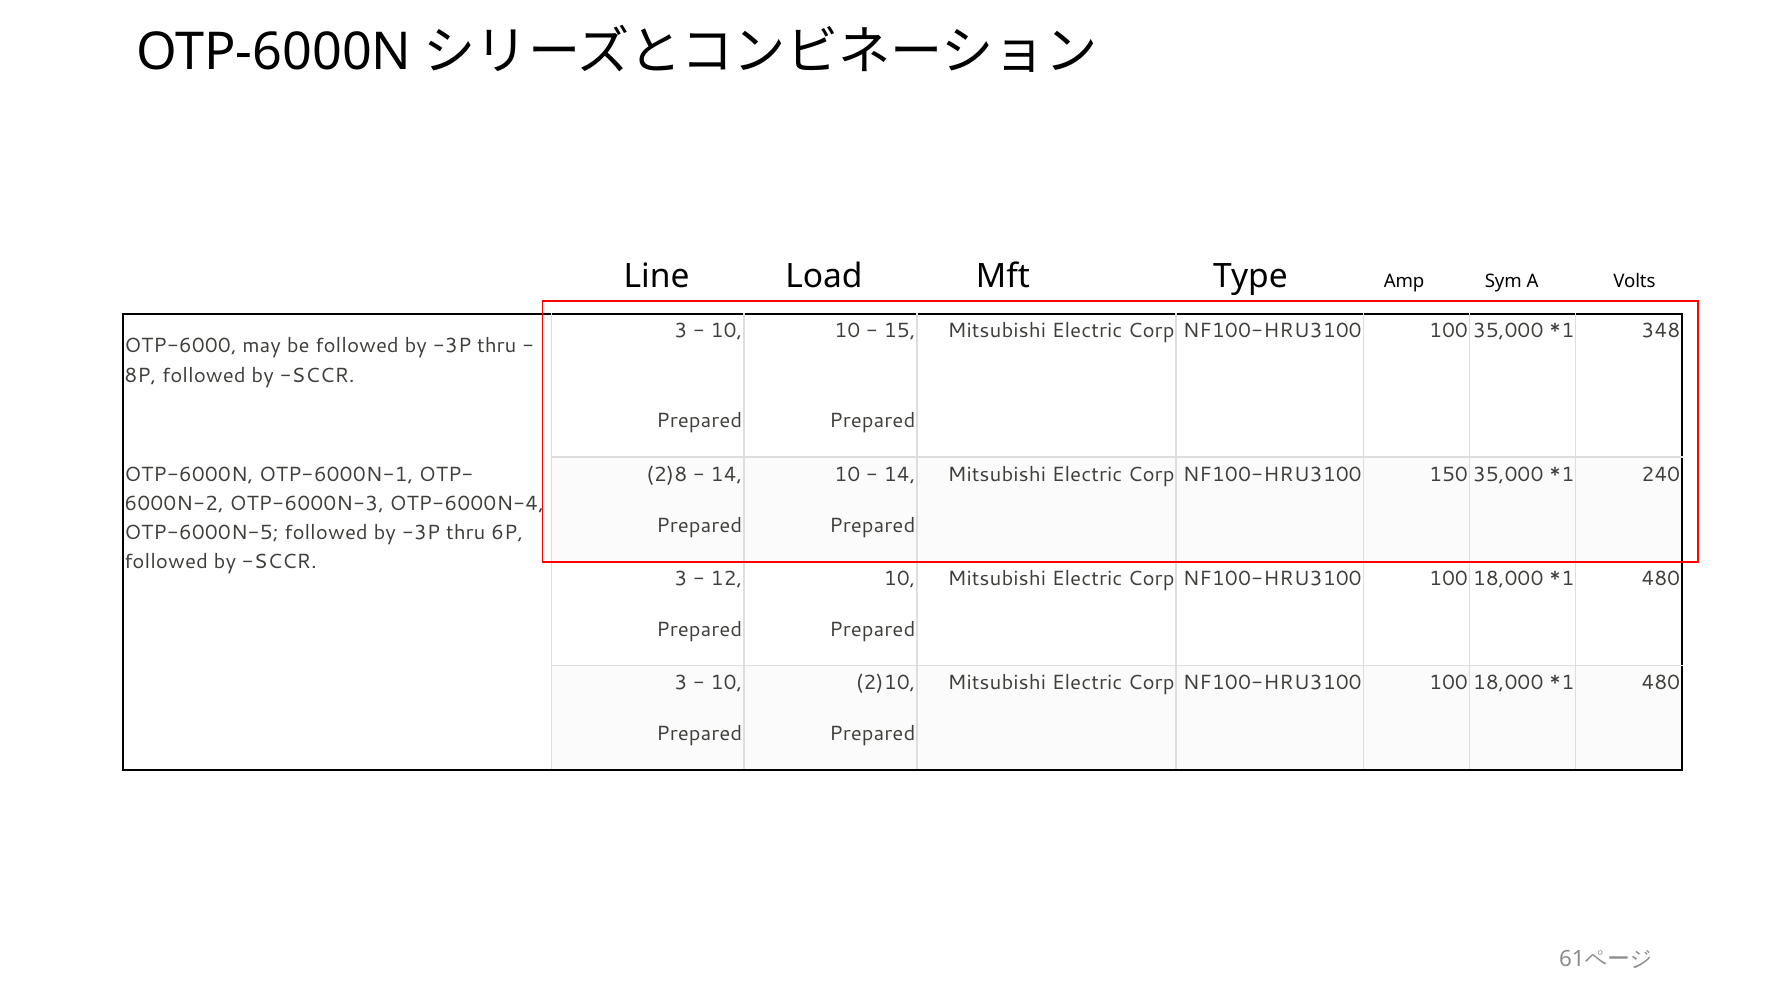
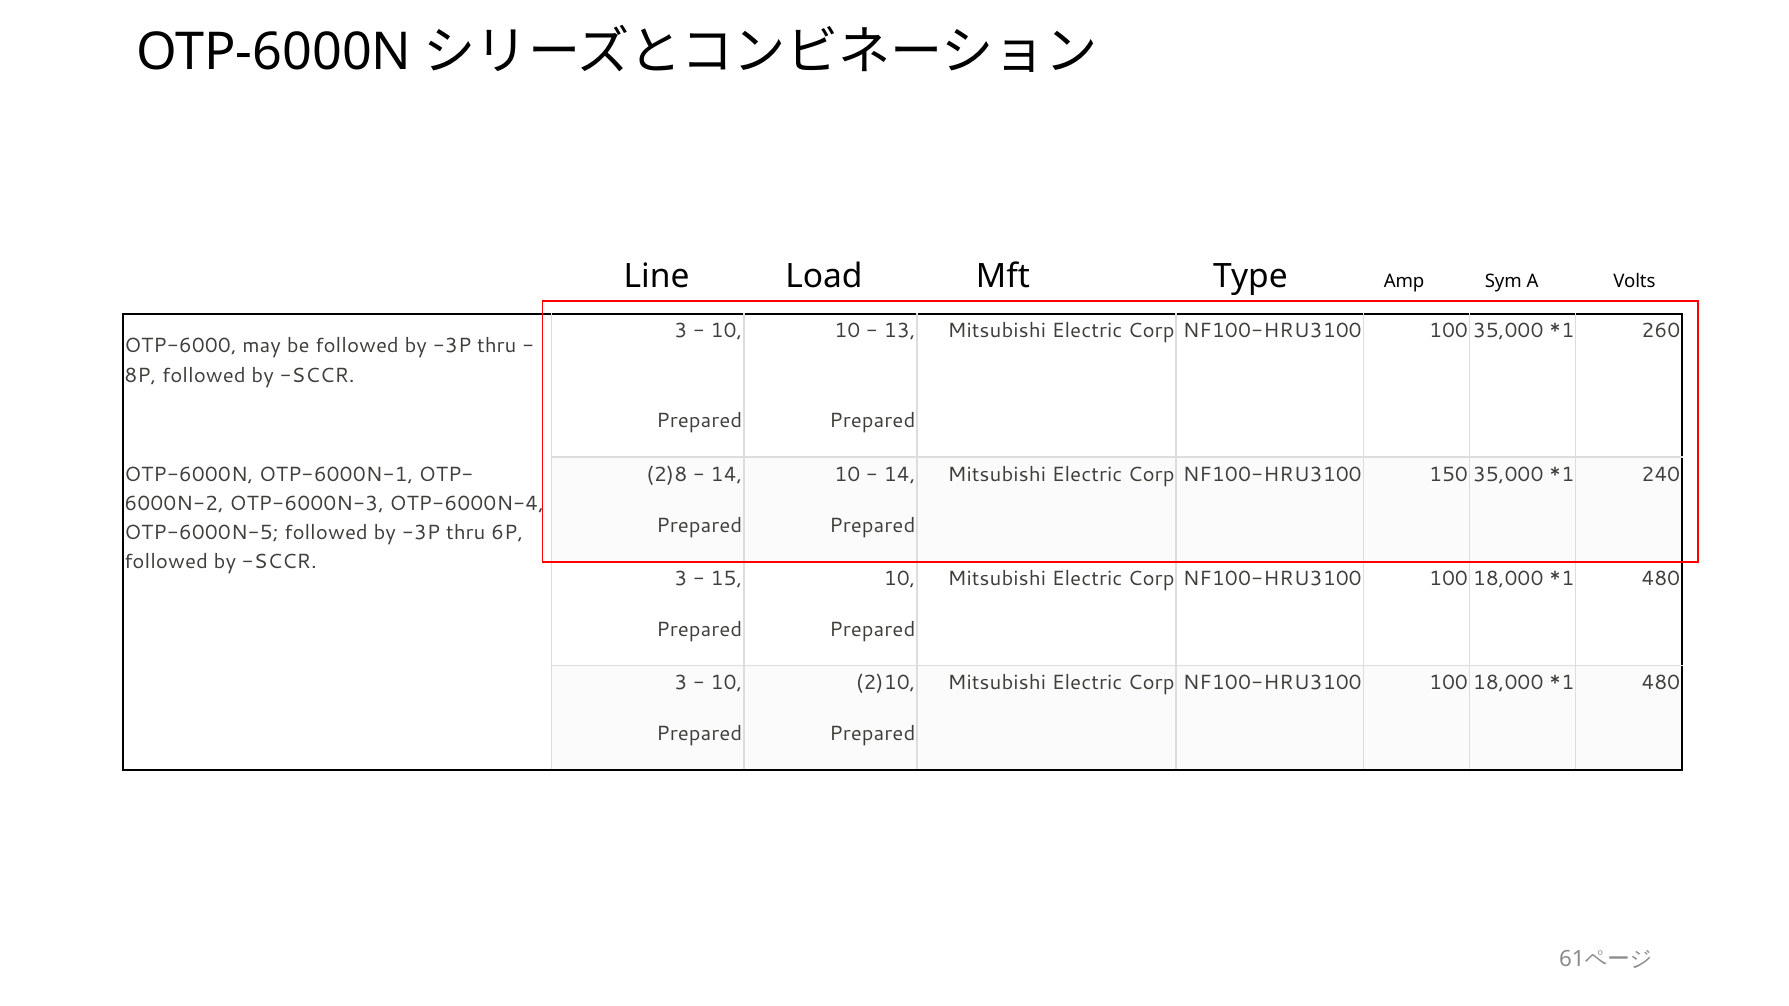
15: 15 -> 13
348: 348 -> 260
12: 12 -> 15
